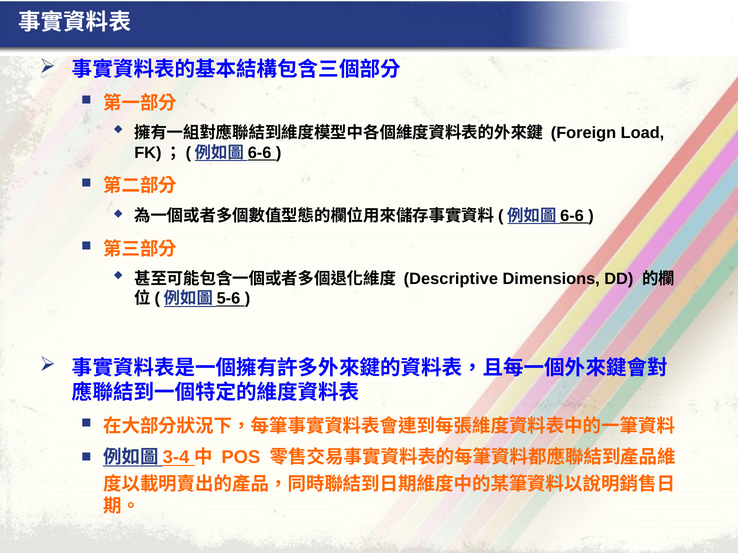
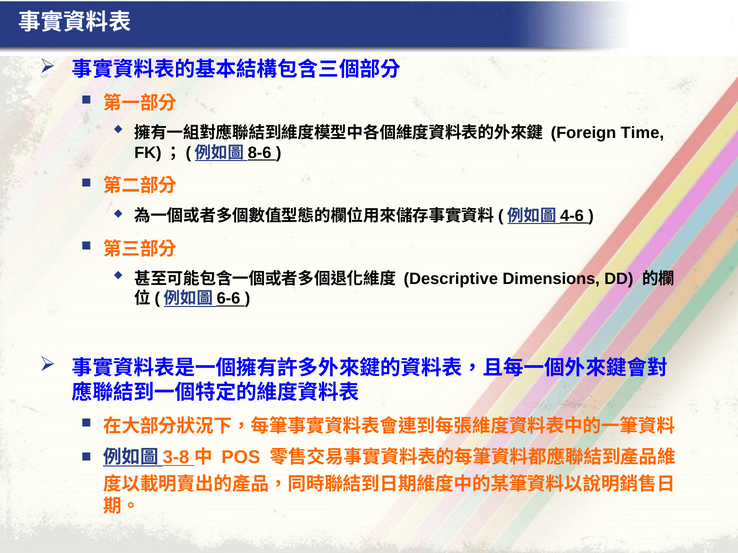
Load: Load -> Time
6-6 at (260, 153): 6-6 -> 8-6
6-6 at (572, 216): 6-6 -> 4-6
5-6: 5-6 -> 6-6
3-4: 3-4 -> 3-8
